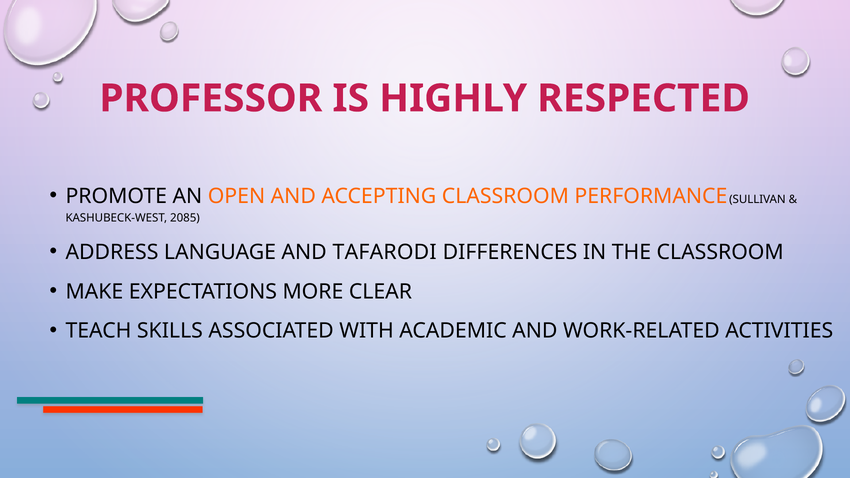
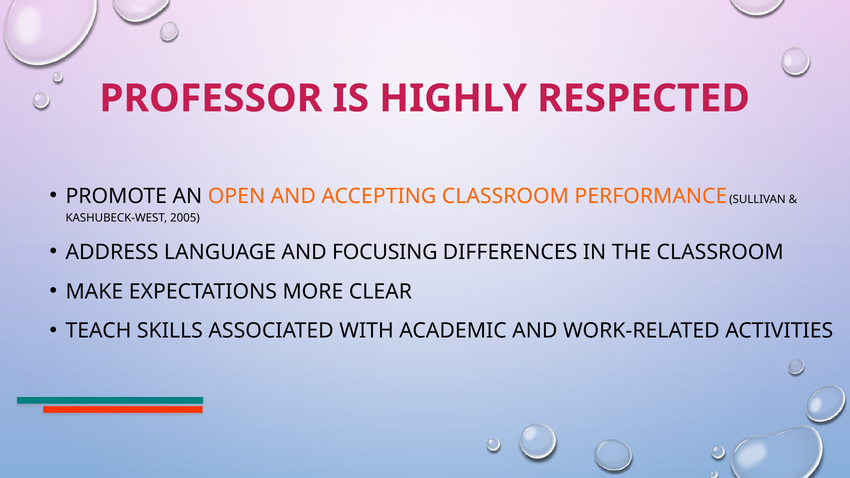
2085: 2085 -> 2005
TAFARODI: TAFARODI -> FOCUSING
